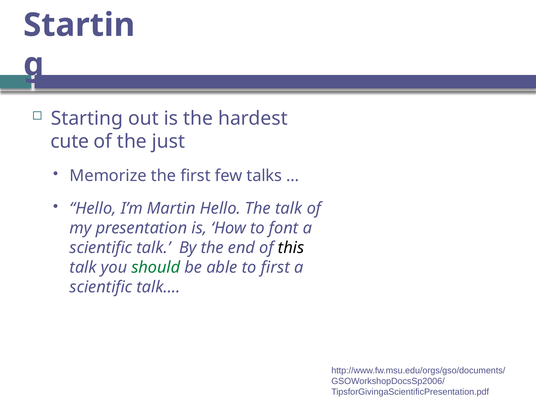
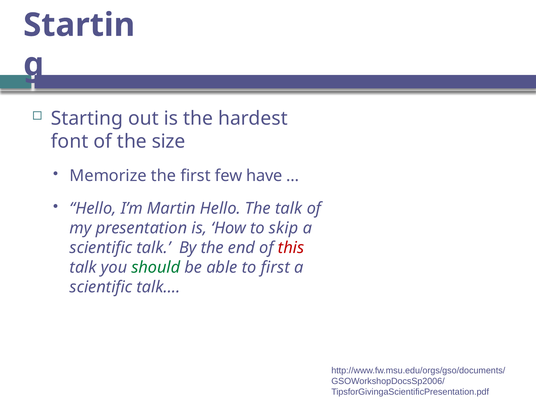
cute: cute -> font
just: just -> size
talks: talks -> have
font: font -> skip
this colour: black -> red
